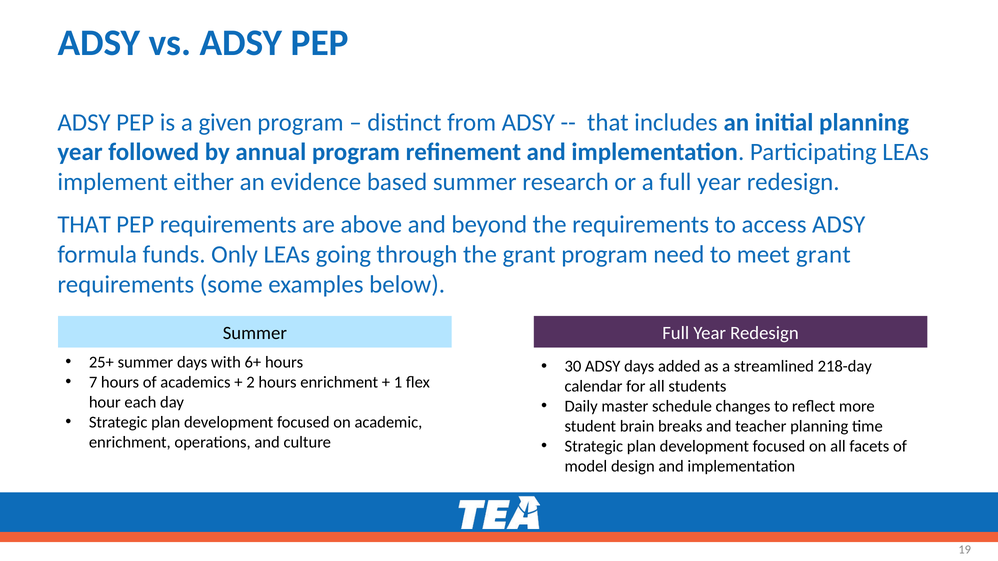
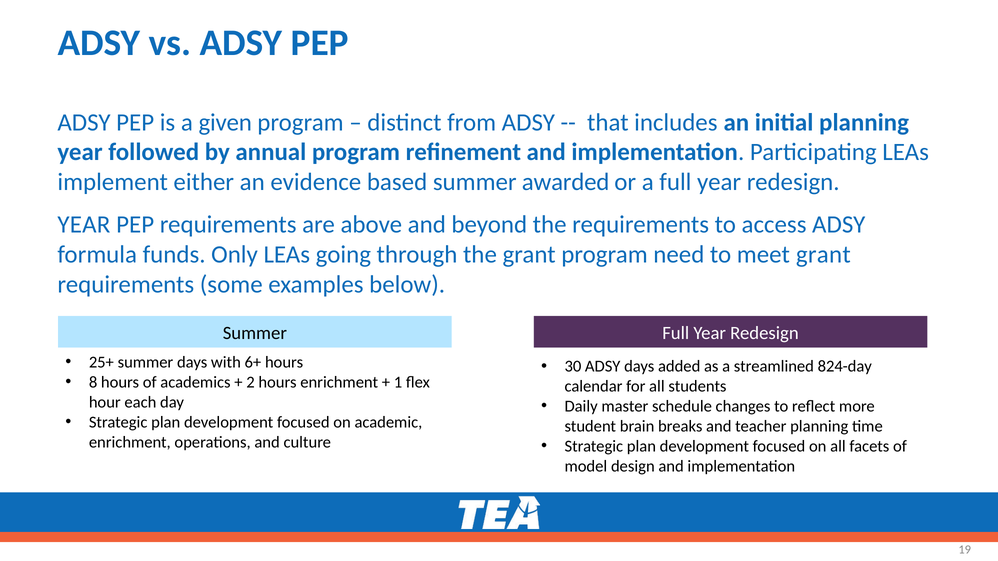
research: research -> awarded
THAT at (84, 225): THAT -> YEAR
218-day: 218-day -> 824-day
7: 7 -> 8
